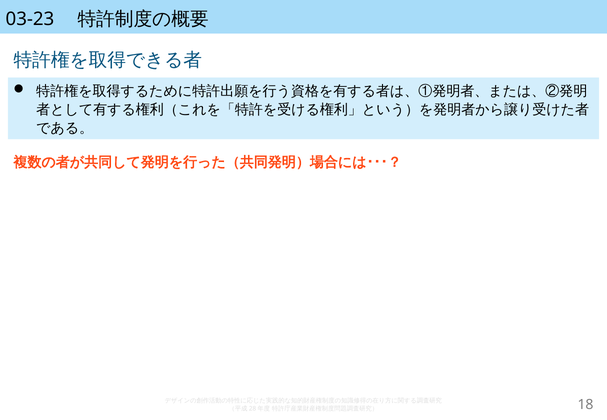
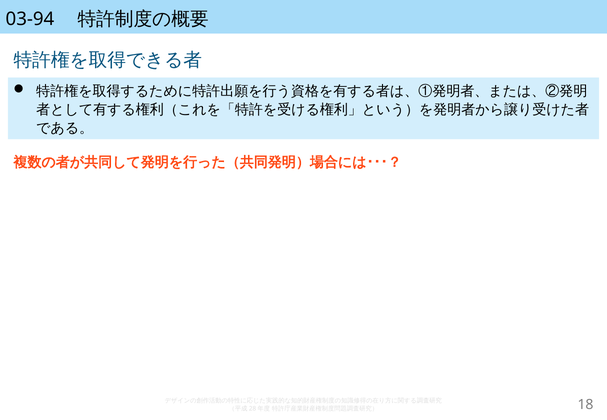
03-23: 03-23 -> 03-94
